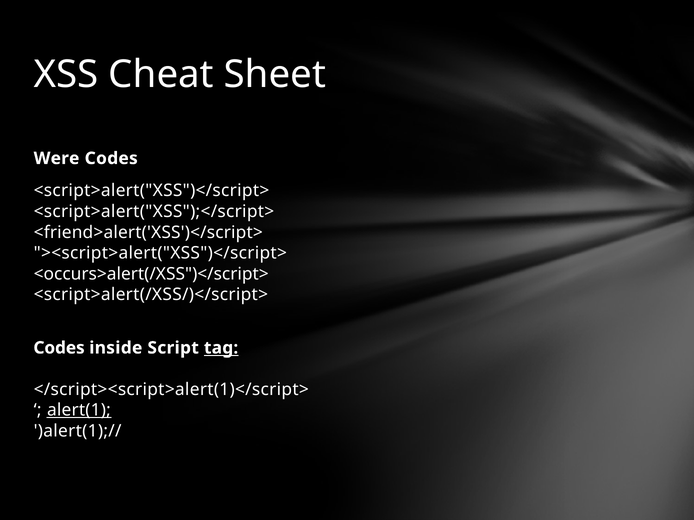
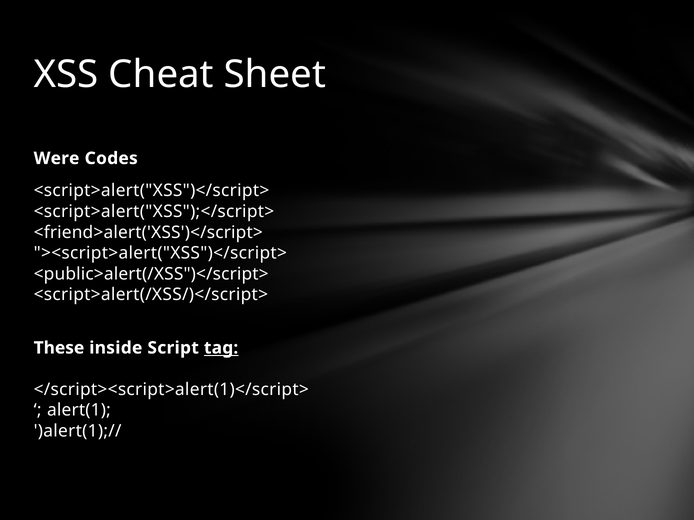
<occurs>alert(/XSS")</script>: <occurs>alert(/XSS")</script> -> <public>alert(/XSS")</script>
Codes at (59, 348): Codes -> These
alert(1 underline: present -> none
